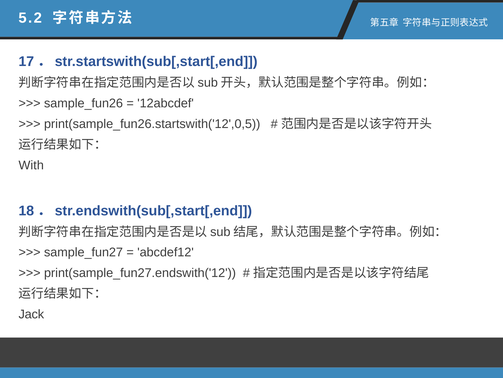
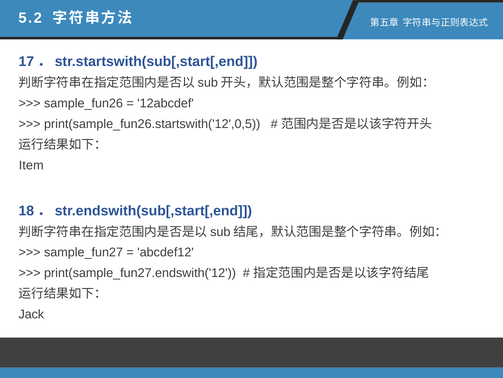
With: With -> Item
